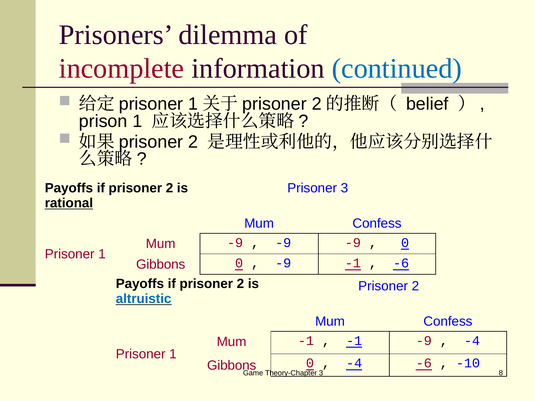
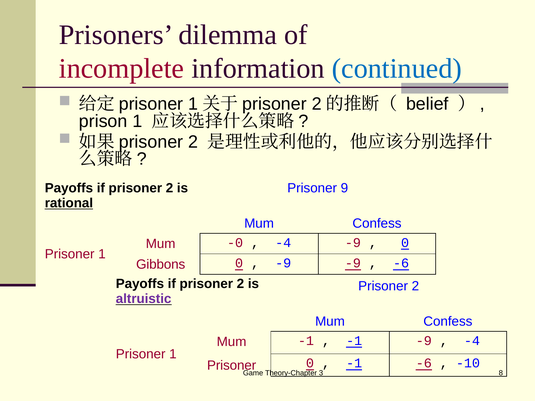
Prisoner 3: 3 -> 9
Mum -9: -9 -> -0
-9 at (283, 243): -9 -> -4
-9 -1: -1 -> -9
altruistic colour: blue -> purple
Gibbons at (232, 366): Gibbons -> Prisoner
-4 at (354, 363): -4 -> -1
